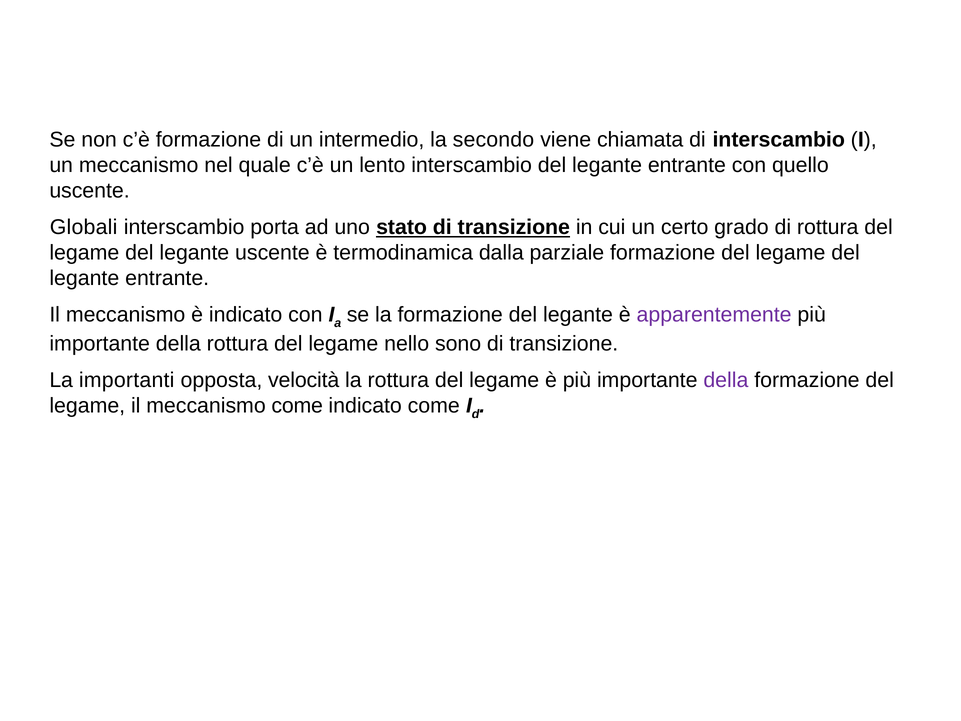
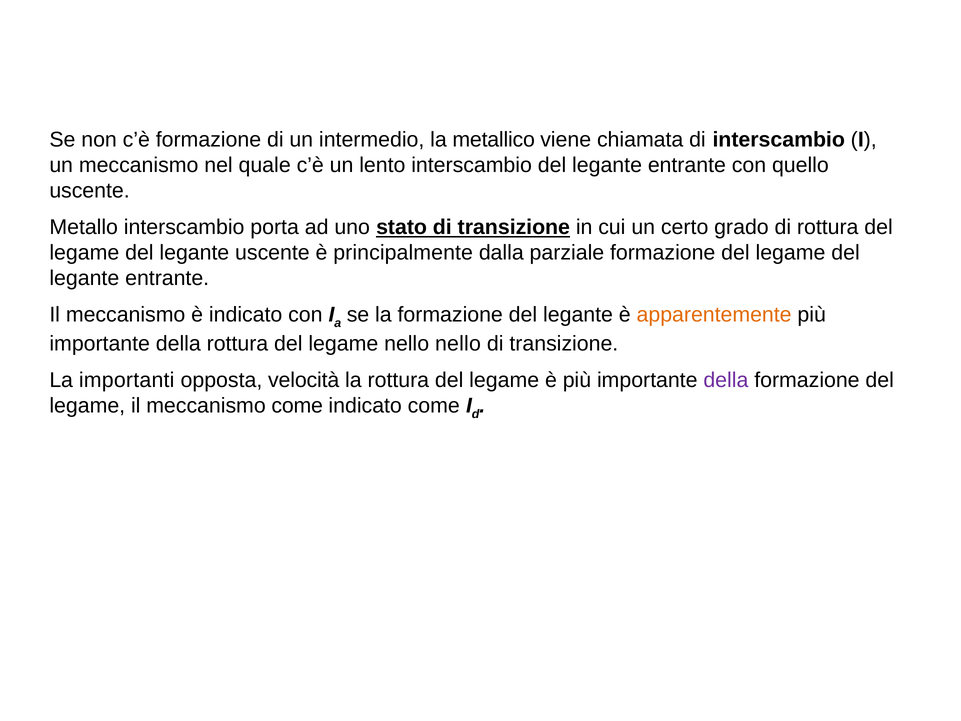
secondo: secondo -> metallico
Globali: Globali -> Metallo
termodinamica: termodinamica -> principalmente
apparentemente colour: purple -> orange
nello sono: sono -> nello
